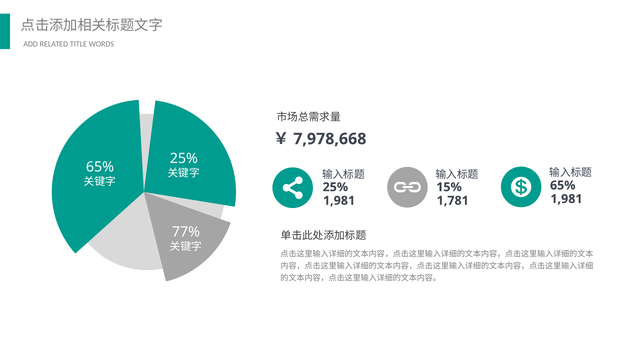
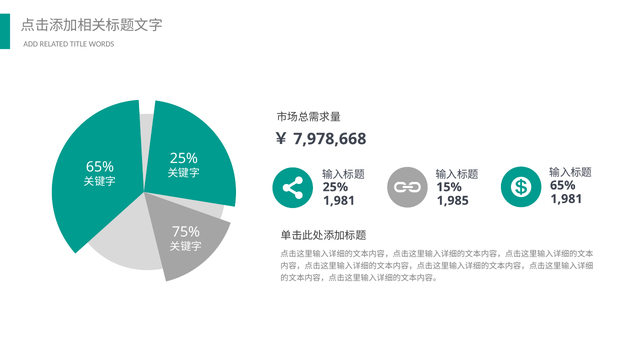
1,781: 1,781 -> 1,985
77%: 77% -> 75%
